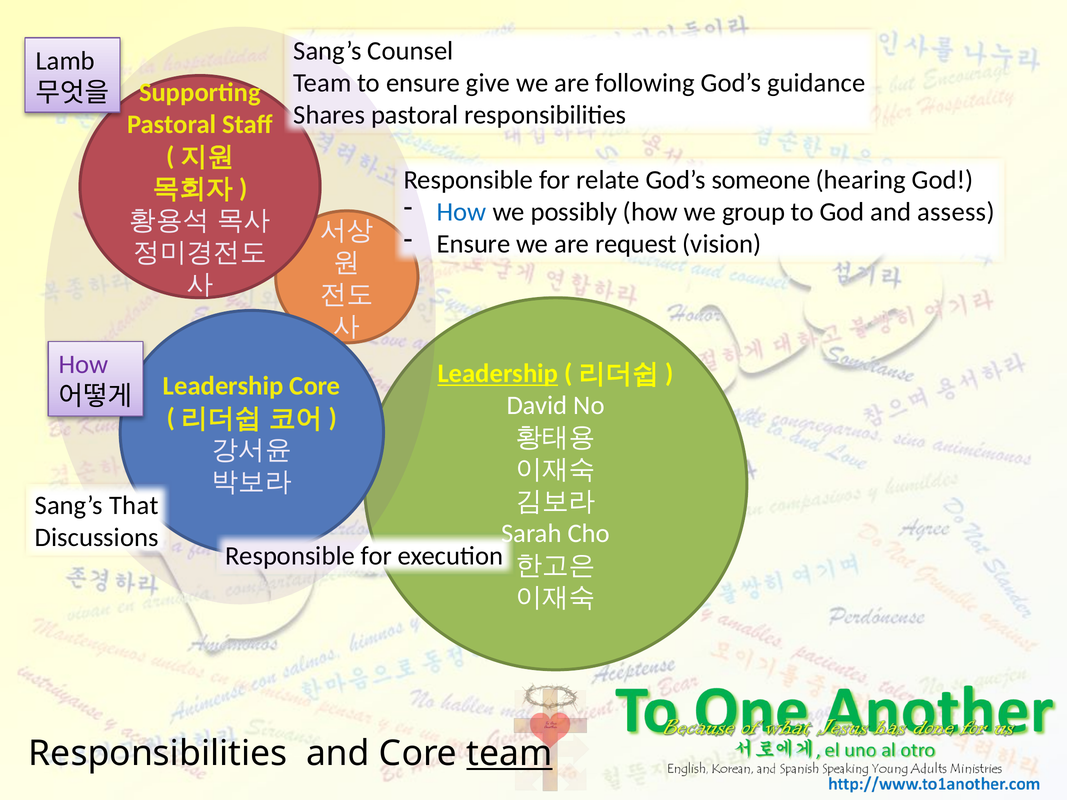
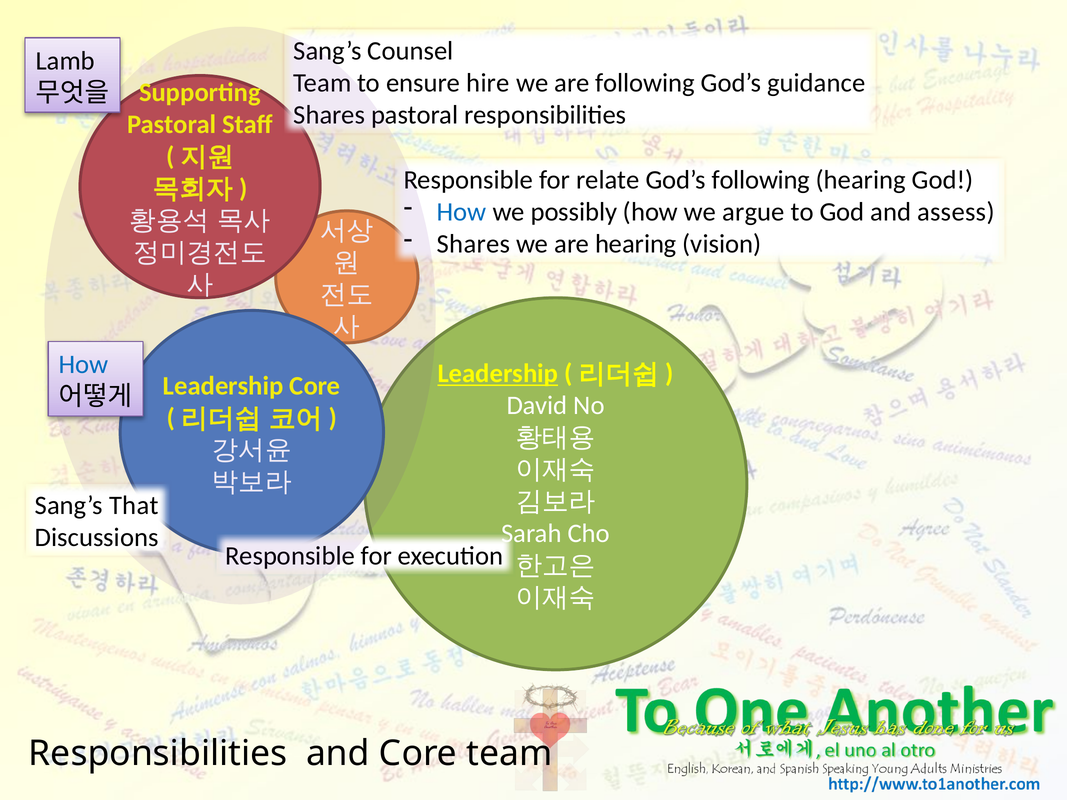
give: give -> hire
God’s someone: someone -> following
group: group -> argue
Ensure at (474, 244): Ensure -> Shares
are request: request -> hearing
How at (83, 365) colour: purple -> blue
team at (509, 754) underline: present -> none
